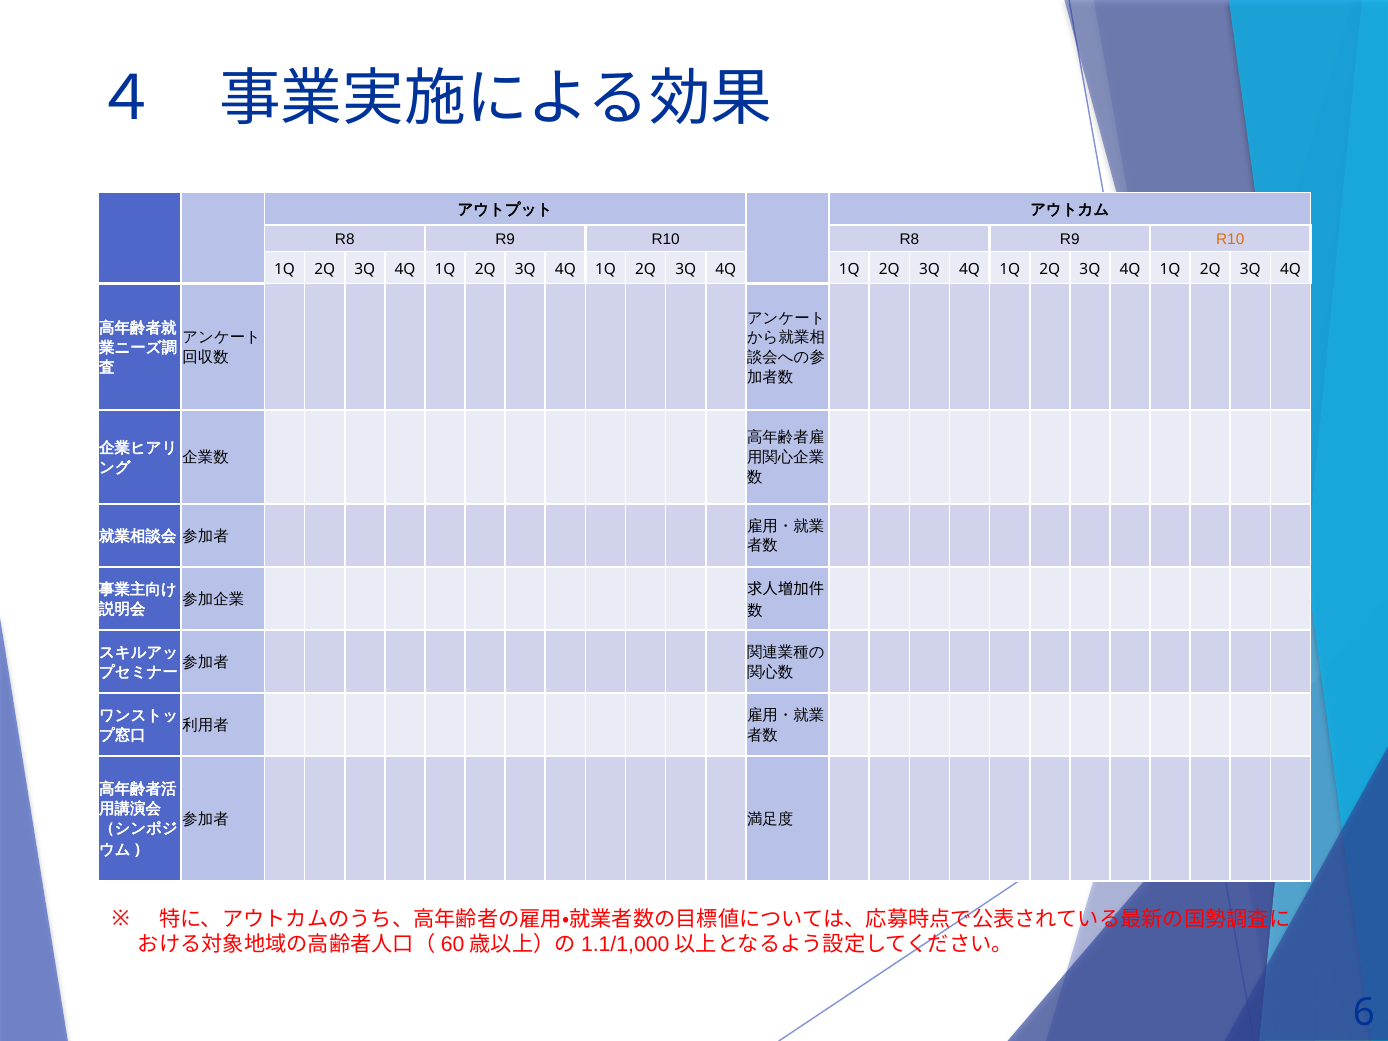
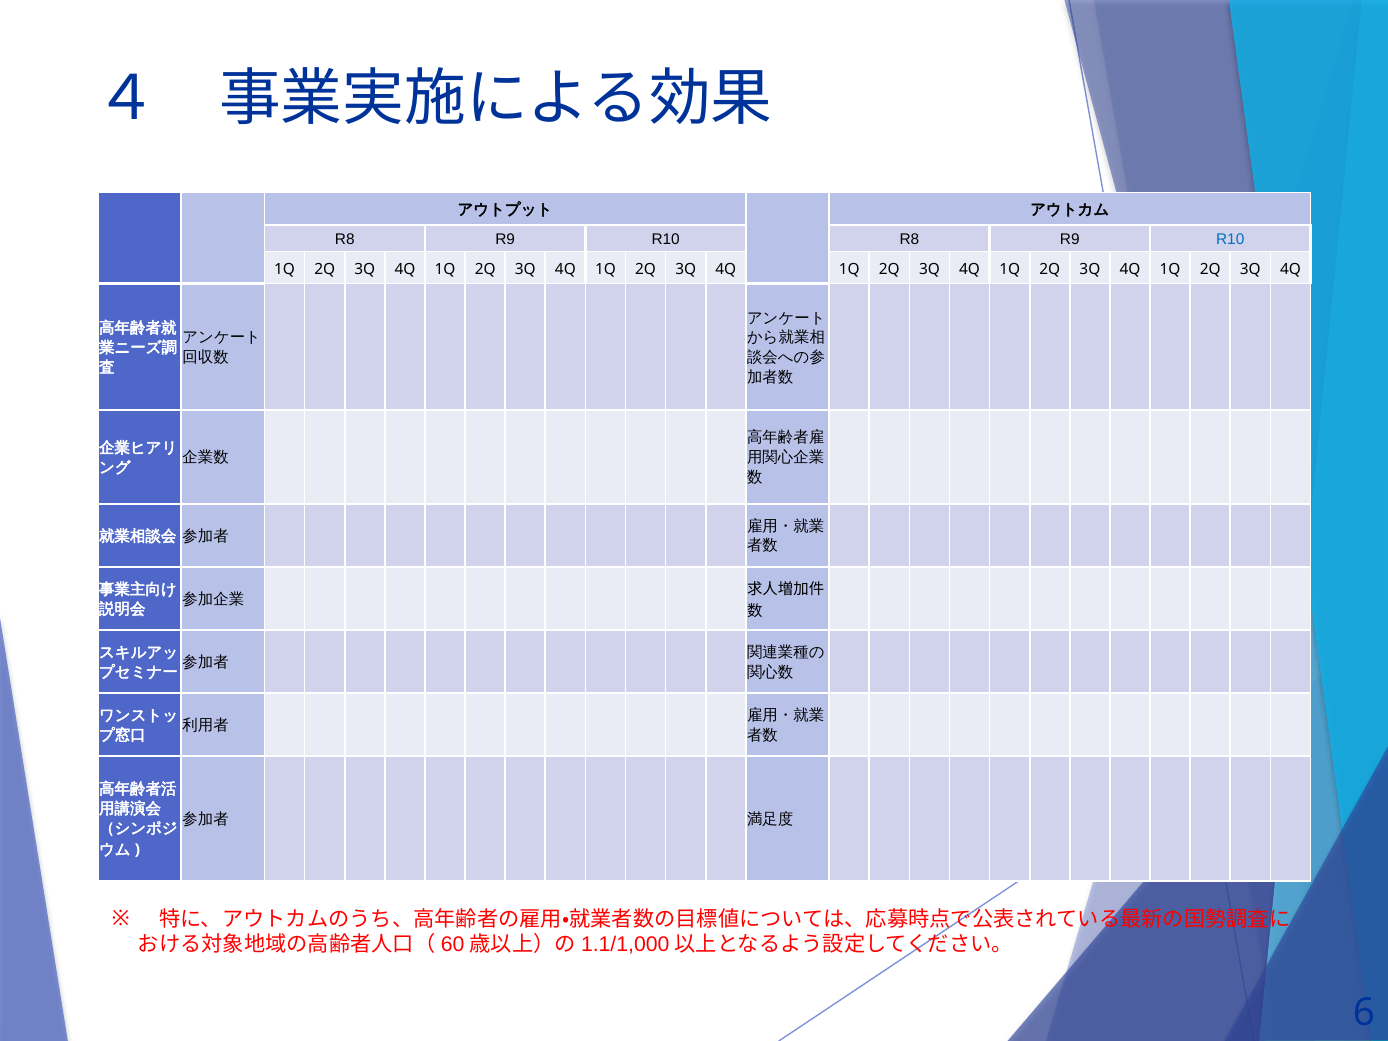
R10 at (1230, 239) colour: orange -> blue
